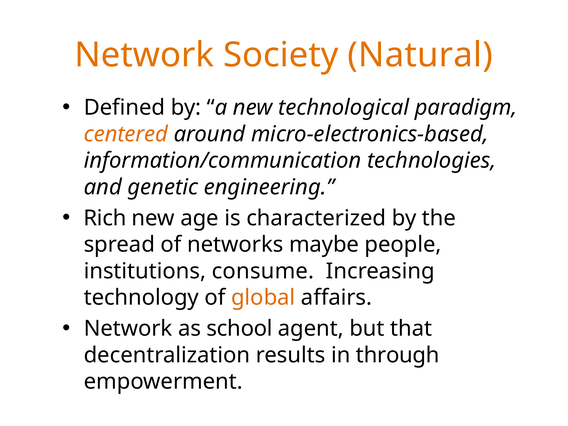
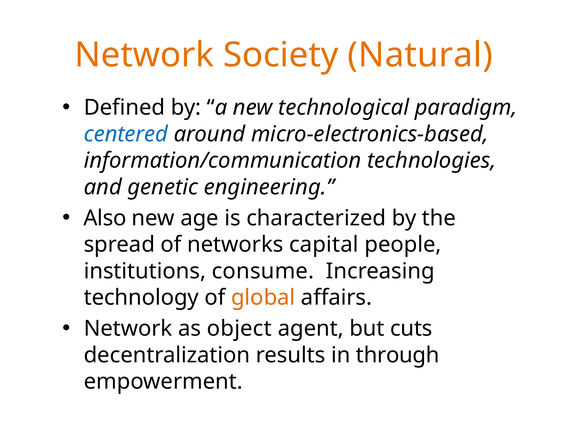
centered colour: orange -> blue
Rich: Rich -> Also
maybe: maybe -> capital
school: school -> object
that: that -> cuts
